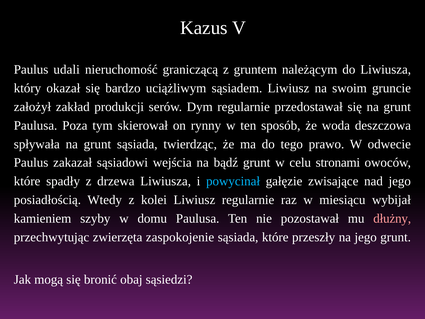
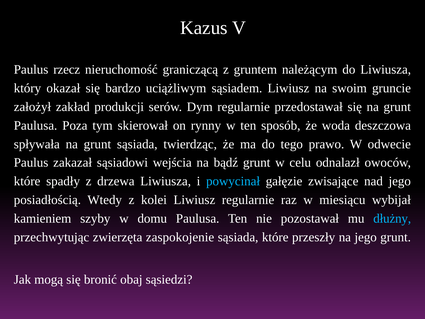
udali: udali -> rzecz
stronami: stronami -> odnalazł
dłużny colour: pink -> light blue
